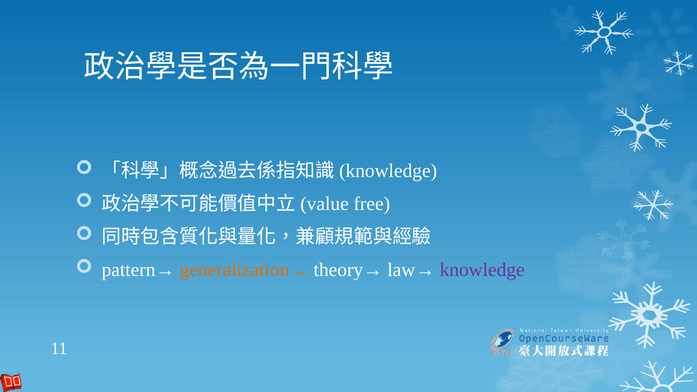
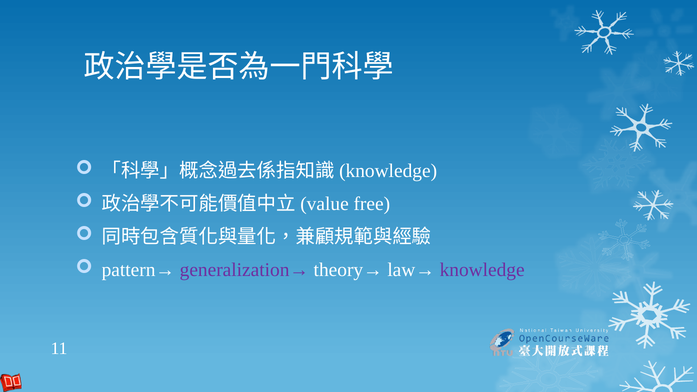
generalization→ colour: orange -> purple
